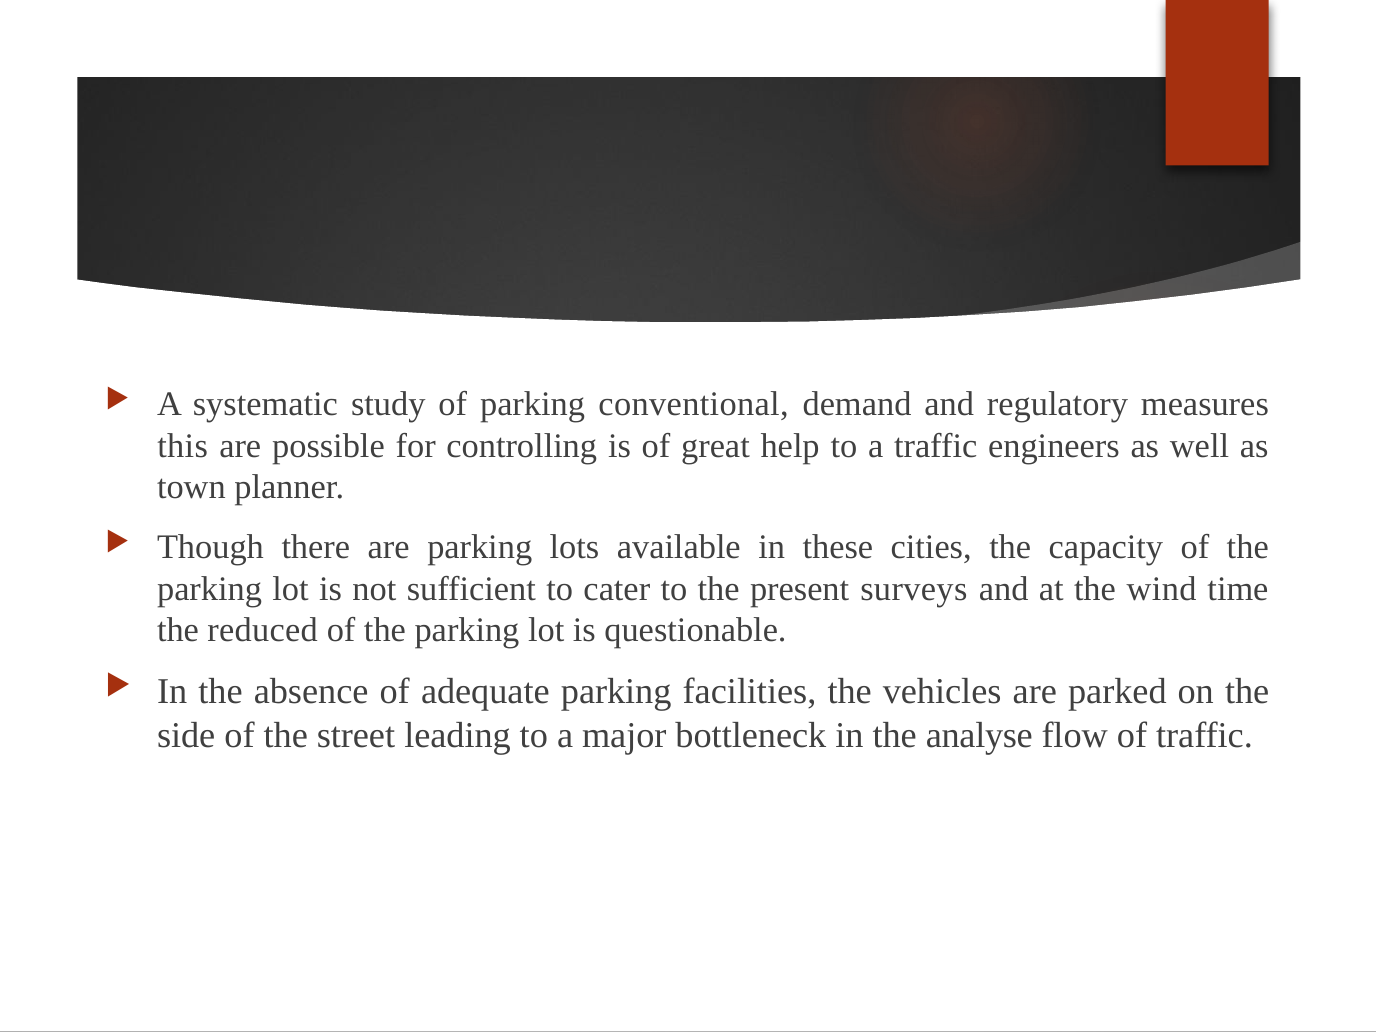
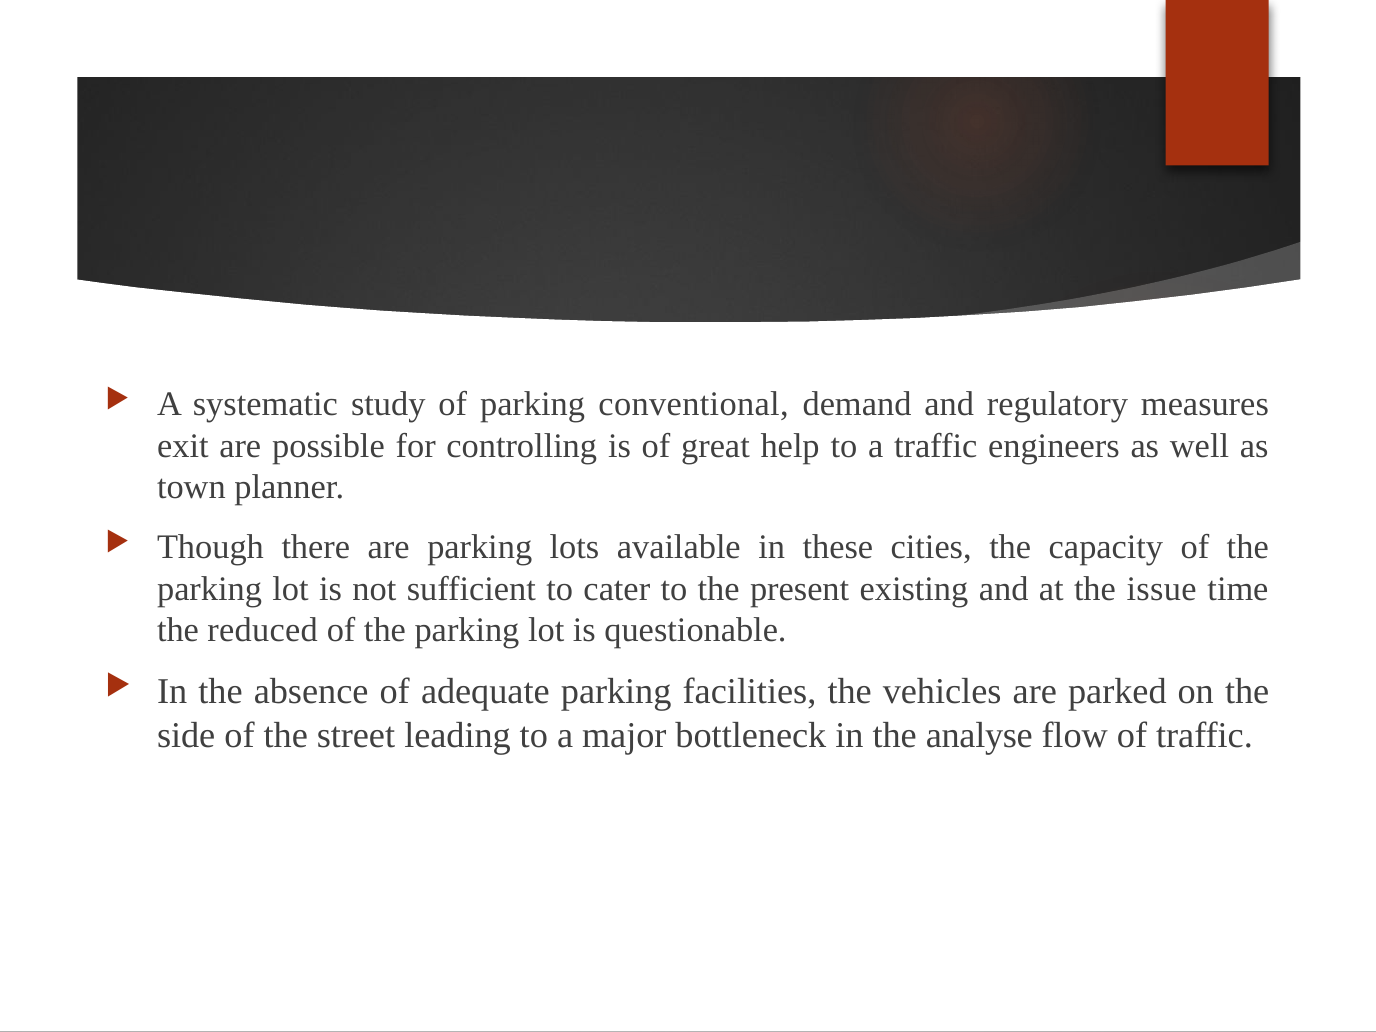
this: this -> exit
surveys: surveys -> existing
wind: wind -> issue
